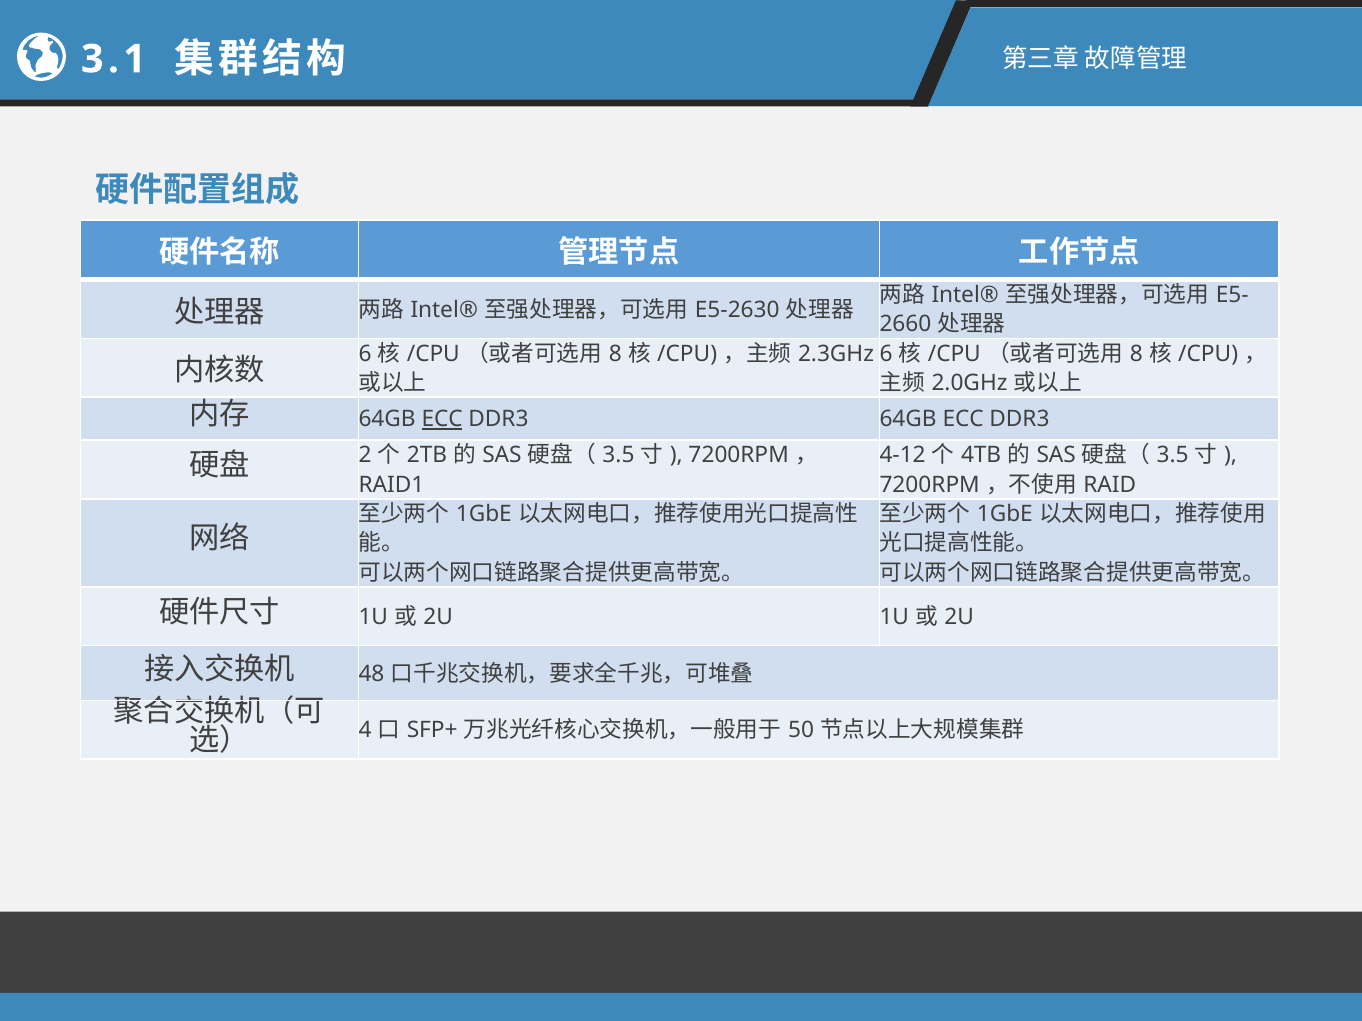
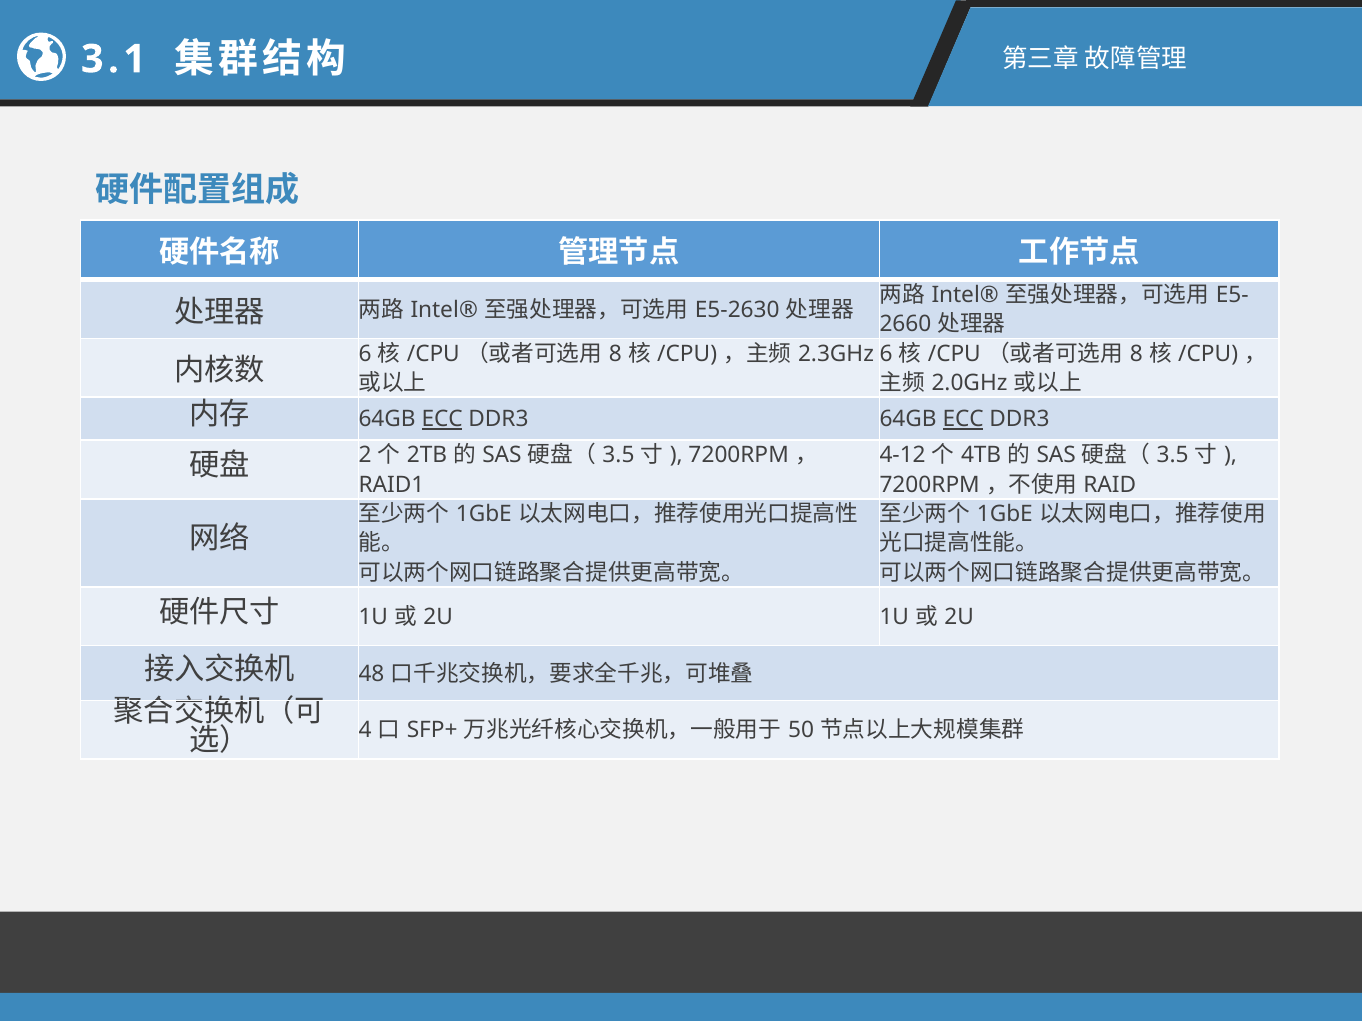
ECC at (963, 419) underline: none -> present
